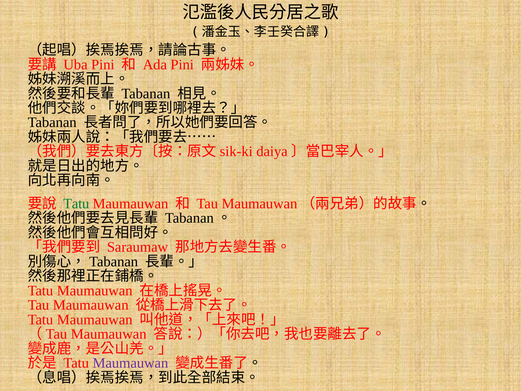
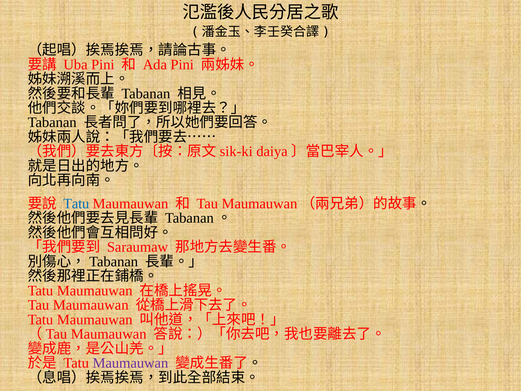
Tatu at (76, 204) colour: green -> blue
